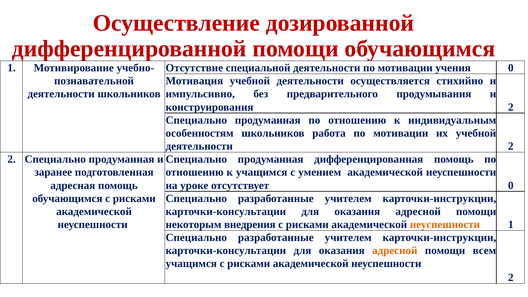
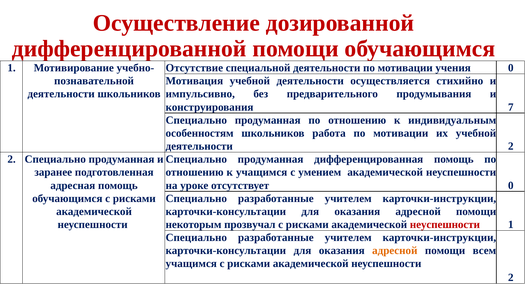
конструирования 2: 2 -> 7
внедрения: внедрения -> прозвучал
неуспешности at (445, 225) colour: orange -> red
